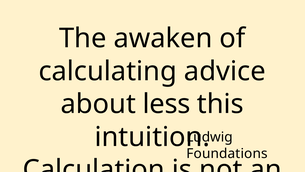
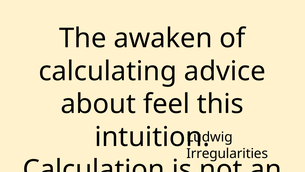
less: less -> feel
Foundations: Foundations -> Irregularities
